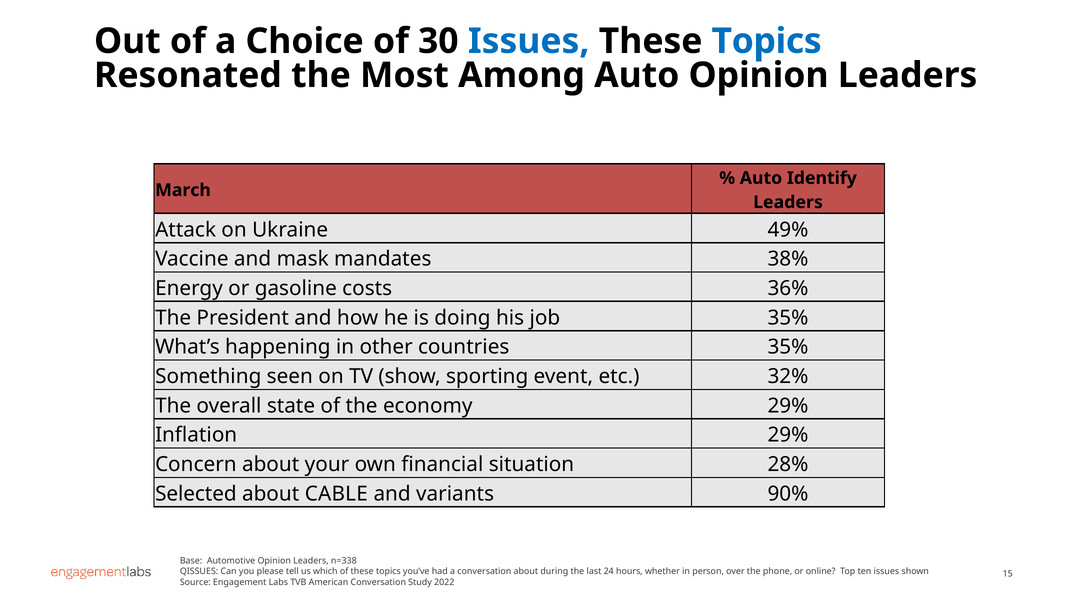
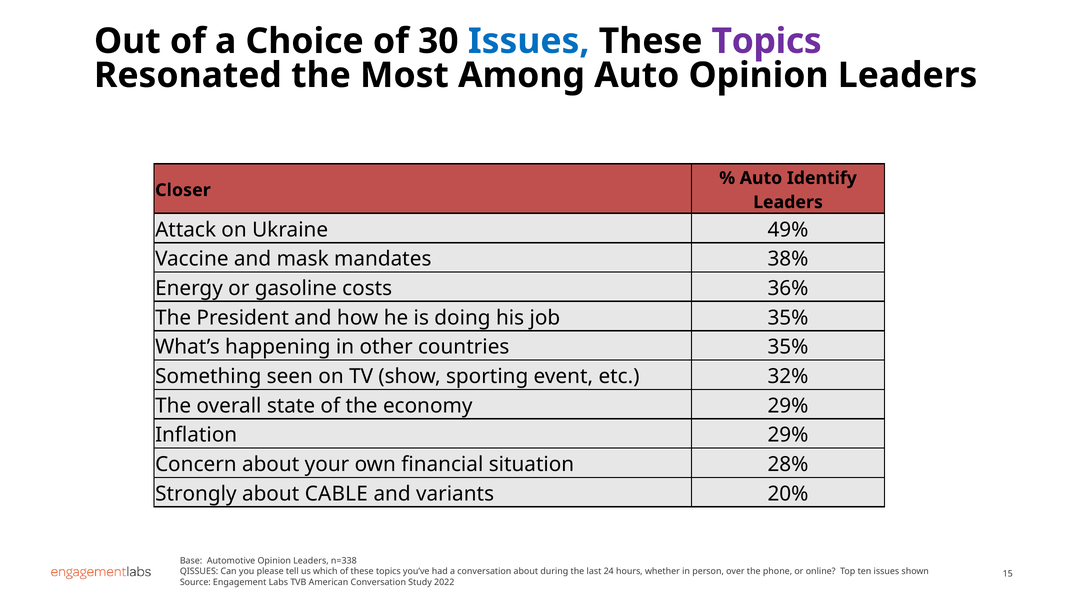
Topics at (767, 41) colour: blue -> purple
March: March -> Closer
Selected: Selected -> Strongly
90%: 90% -> 20%
